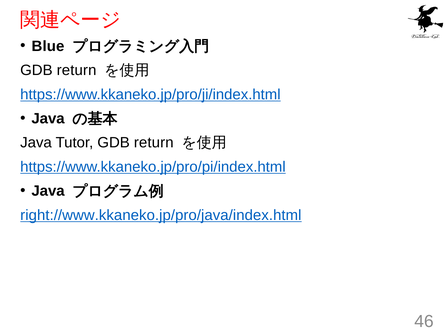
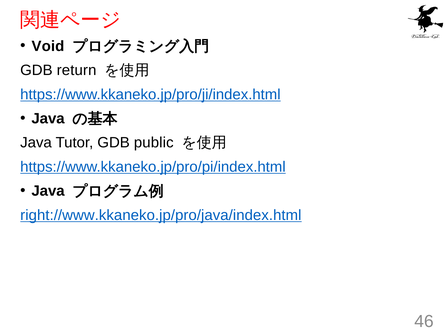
Blue: Blue -> Void
Tutor GDB return: return -> public
